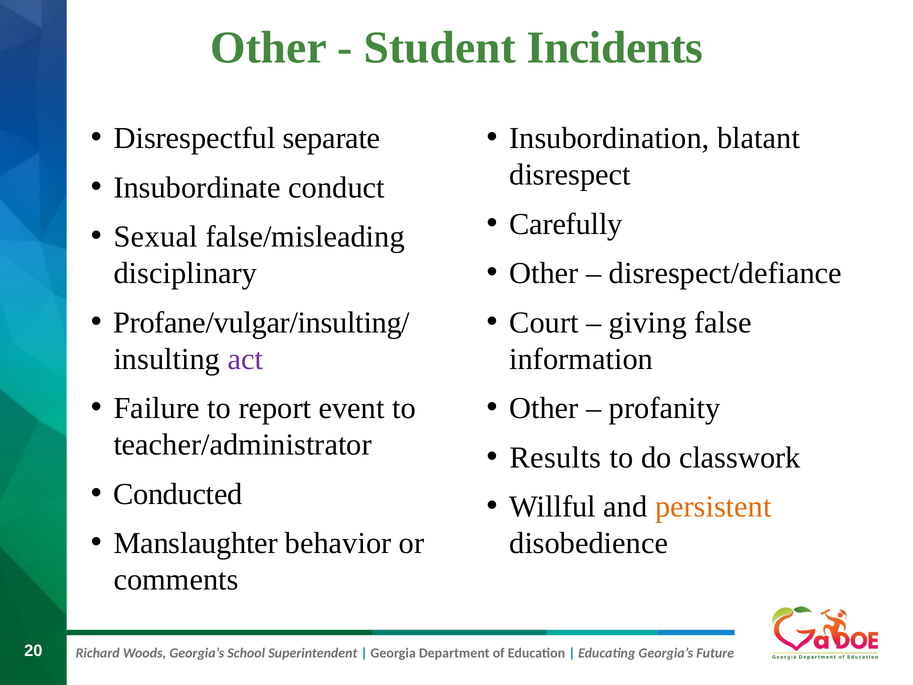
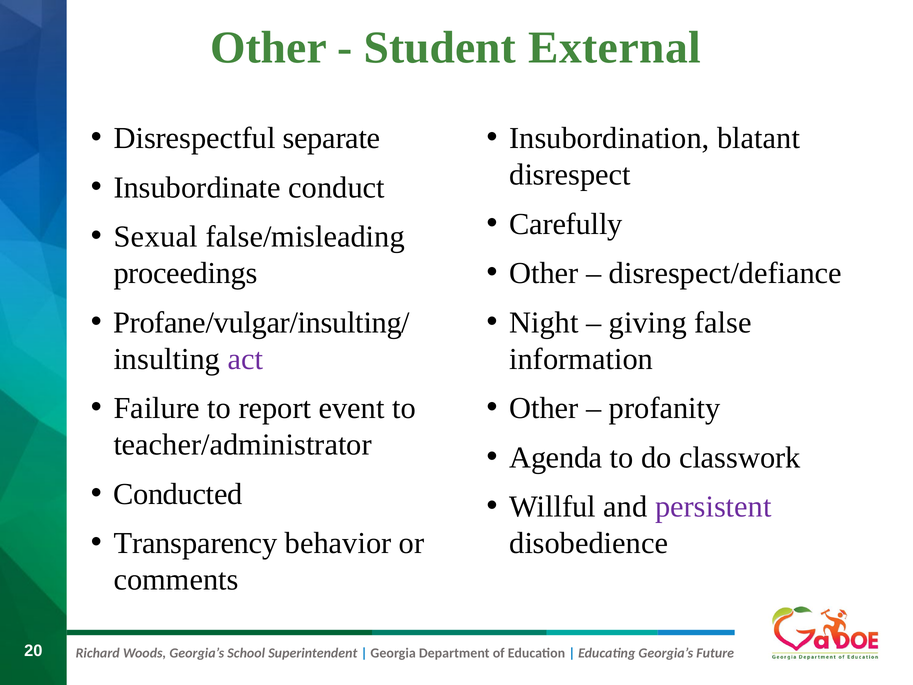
Incidents: Incidents -> External
disciplinary: disciplinary -> proceedings
Court: Court -> Night
Results: Results -> Agenda
persistent colour: orange -> purple
Manslaughter: Manslaughter -> Transparency
